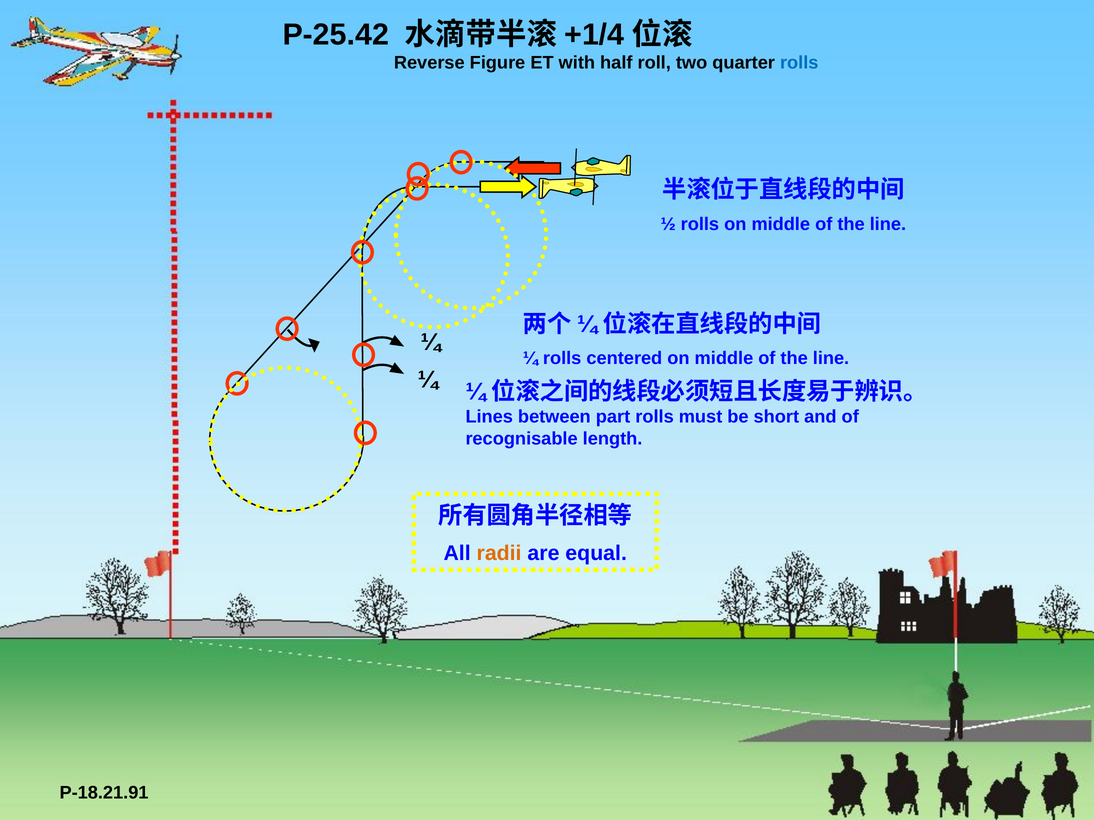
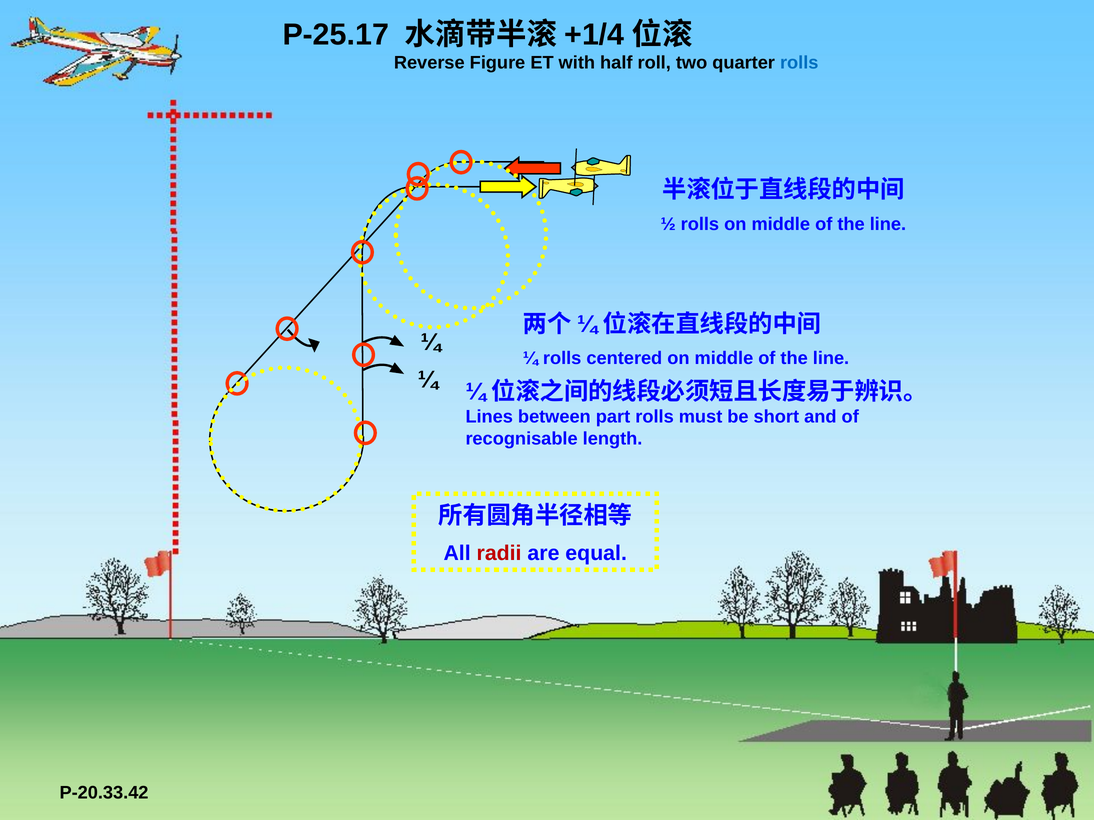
P-25.42: P-25.42 -> P-25.17
radii colour: orange -> red
P-18.21.91: P-18.21.91 -> P-20.33.42
